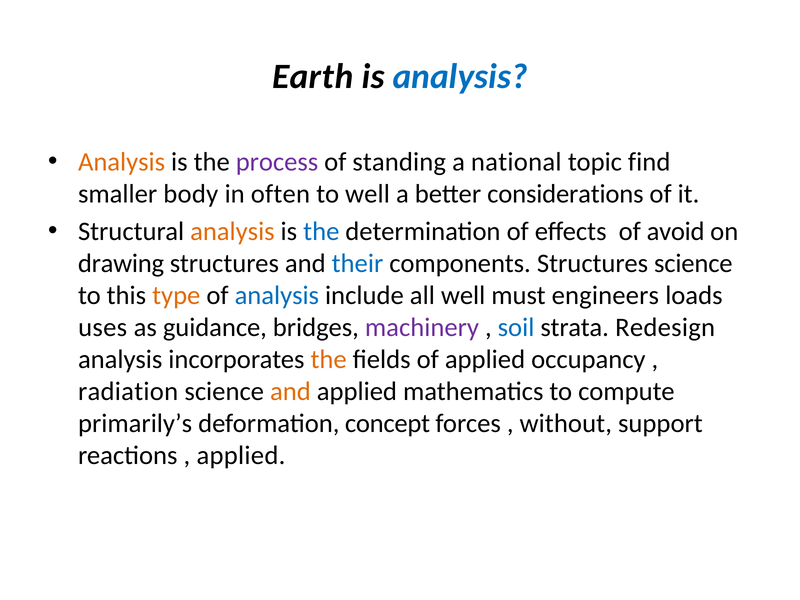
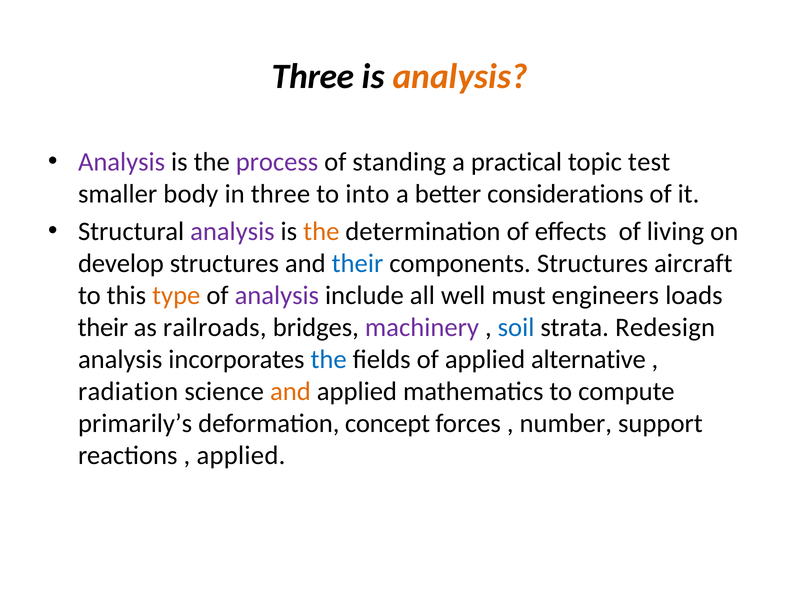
Earth at (313, 77): Earth -> Three
analysis at (460, 77) colour: blue -> orange
Analysis at (122, 162) colour: orange -> purple
national: national -> practical
find: find -> test
in often: often -> three
to well: well -> into
analysis at (232, 231) colour: orange -> purple
the at (321, 231) colour: blue -> orange
avoid: avoid -> living
drawing: drawing -> develop
Structures science: science -> aircraft
analysis at (277, 295) colour: blue -> purple
uses at (103, 327): uses -> their
guidance: guidance -> railroads
the at (329, 359) colour: orange -> blue
occupancy: occupancy -> alternative
without: without -> number
